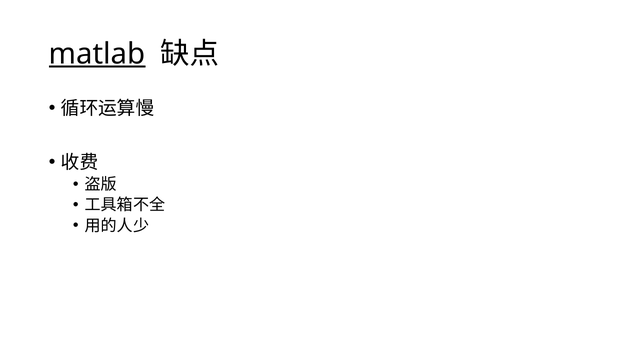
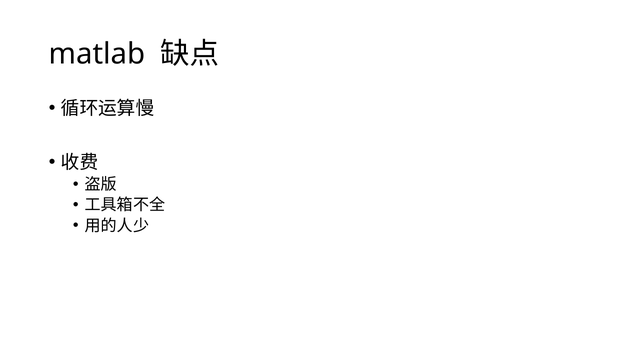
matlab underline: present -> none
